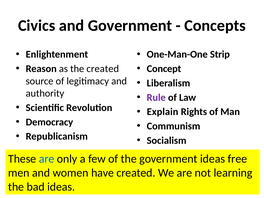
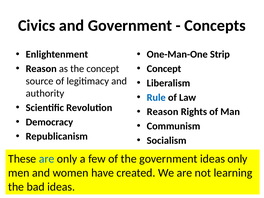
the created: created -> concept
Rule colour: purple -> blue
Explain at (163, 112): Explain -> Reason
ideas free: free -> only
